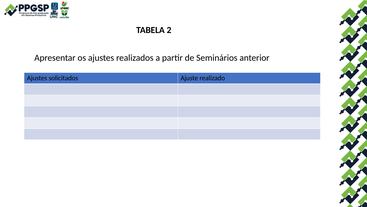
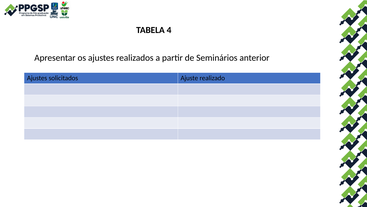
2: 2 -> 4
